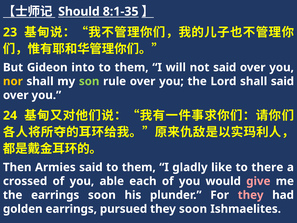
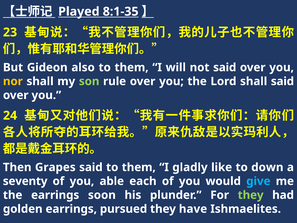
Should: Should -> Played
into: into -> also
Armies: Armies -> Grapes
there: there -> down
crossed: crossed -> seventy
give colour: pink -> light blue
they at (251, 195) colour: pink -> light green
they soon: soon -> have
